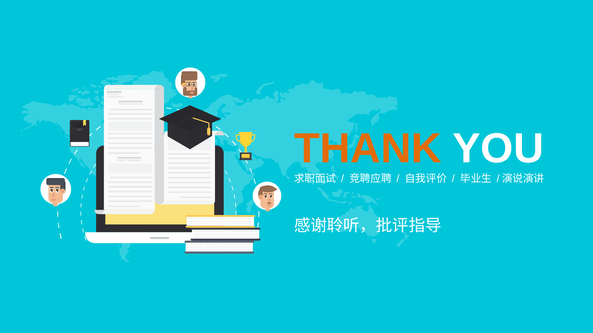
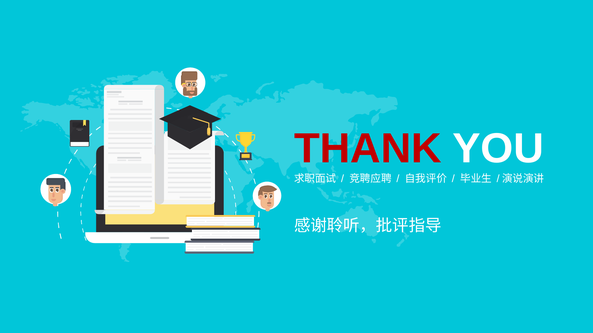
THANK colour: orange -> red
